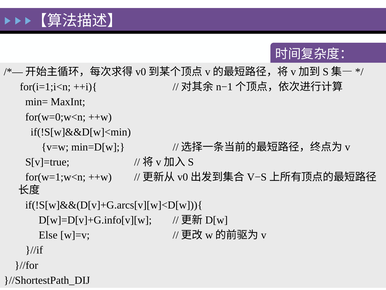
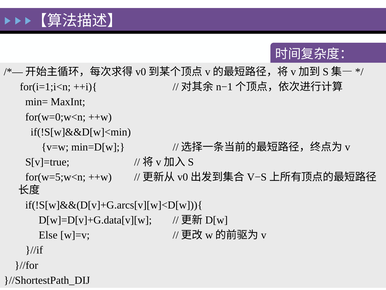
for(w=1;w<n: for(w=1;w<n -> for(w=5;w<n
D[w]=D[v]+G.info[v][w: D[w]=D[v]+G.info[v][w -> D[w]=D[v]+G.data[v][w
